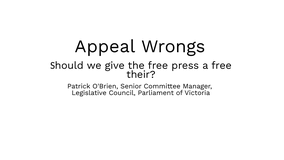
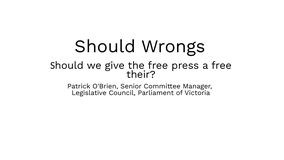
Appeal: Appeal -> Should
